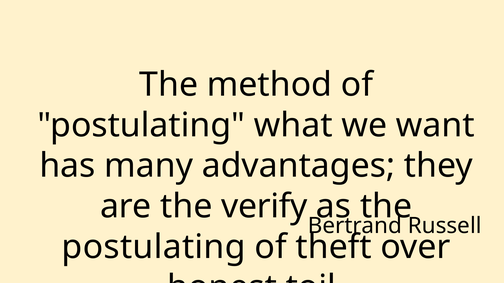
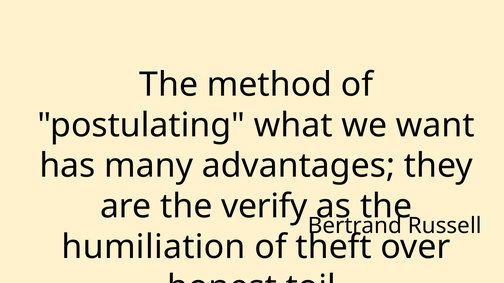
postulating at (154, 247): postulating -> humiliation
